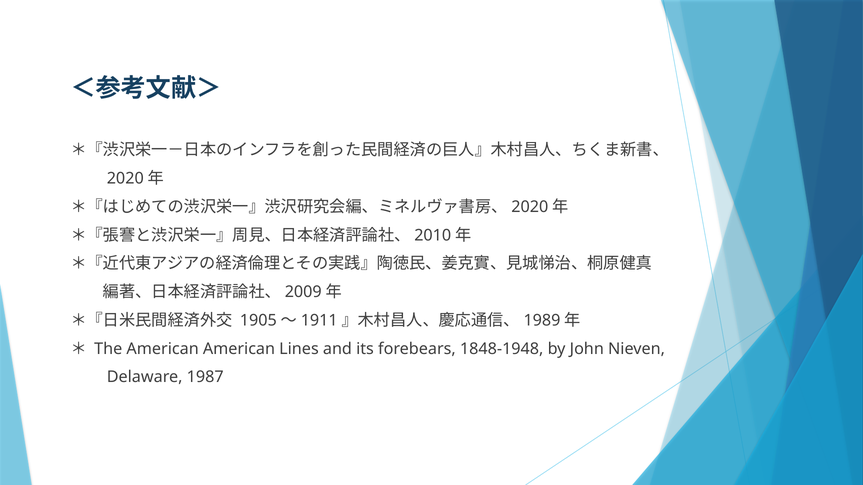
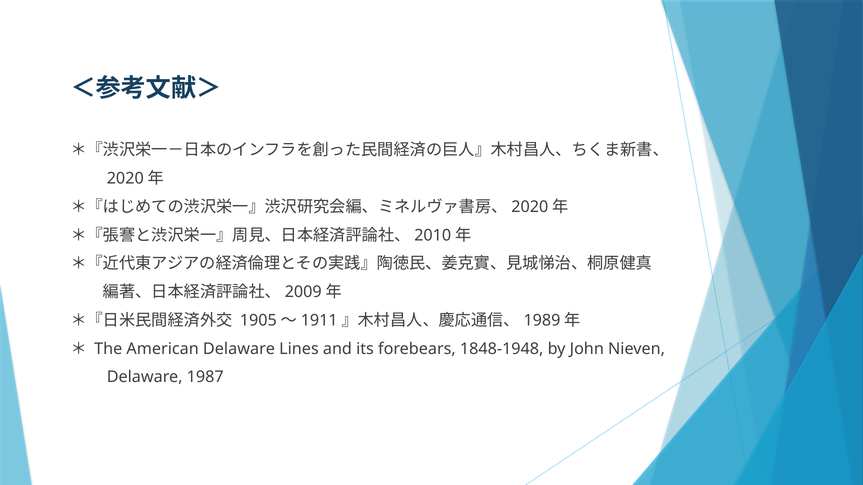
American American: American -> Delaware
